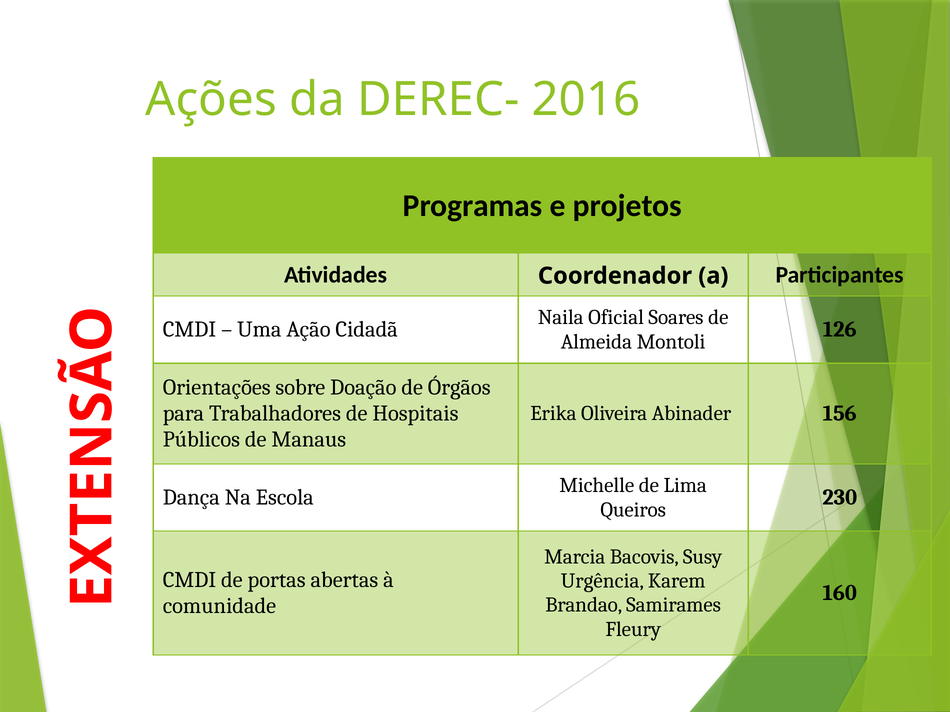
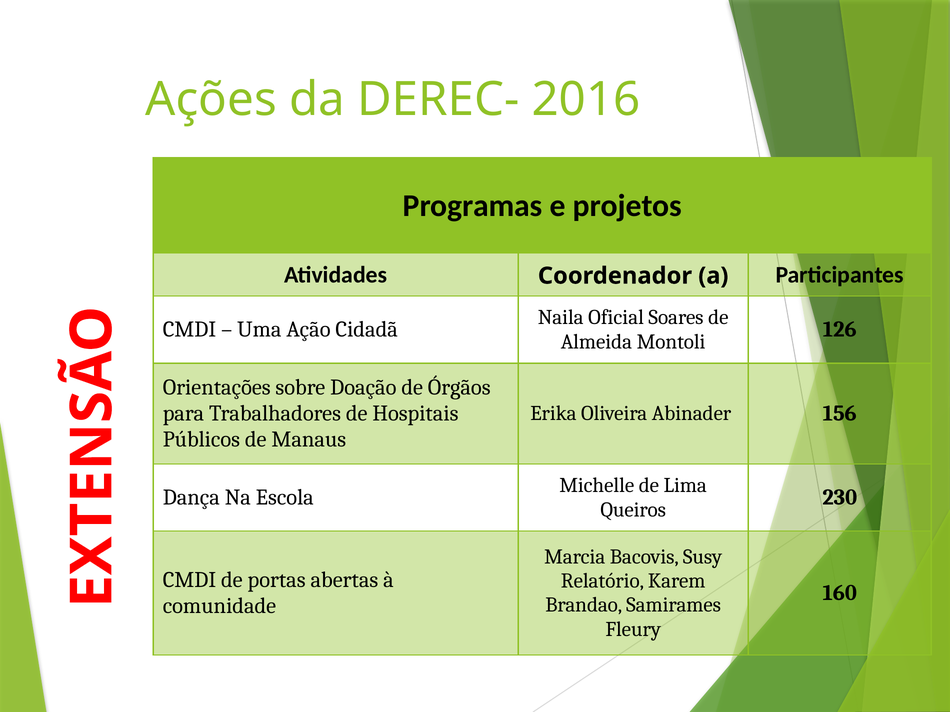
Urgência: Urgência -> Relatório
